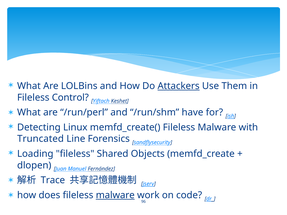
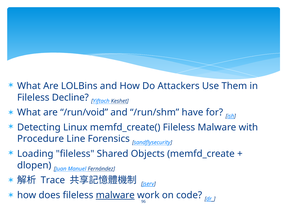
Attackers underline: present -> none
Control: Control -> Decline
/run/perl: /run/perl -> /run/void
Truncated: Truncated -> Procedure
